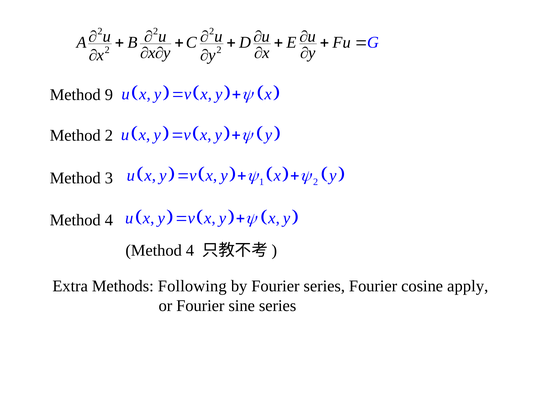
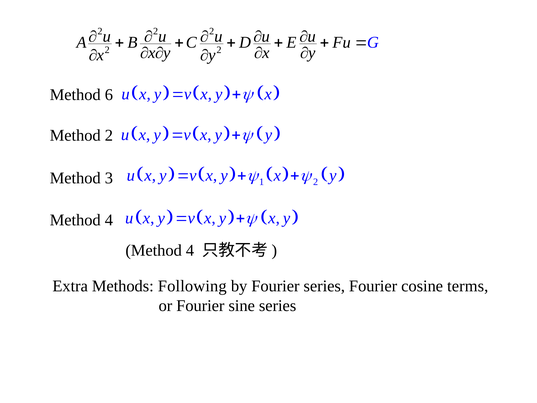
9: 9 -> 6
apply: apply -> terms
